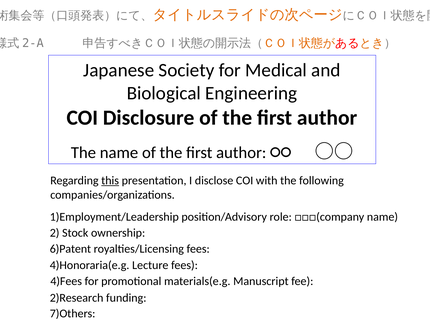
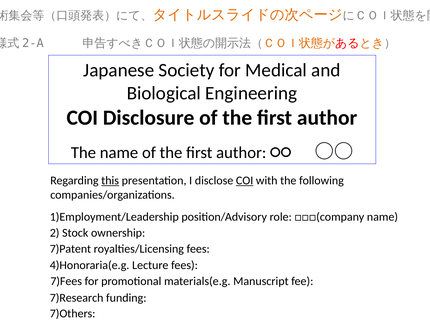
COI at (245, 181) underline: none -> present
6)Patent: 6)Patent -> 7)Patent
4)Fees: 4)Fees -> 7)Fees
2)Research: 2)Research -> 7)Research
